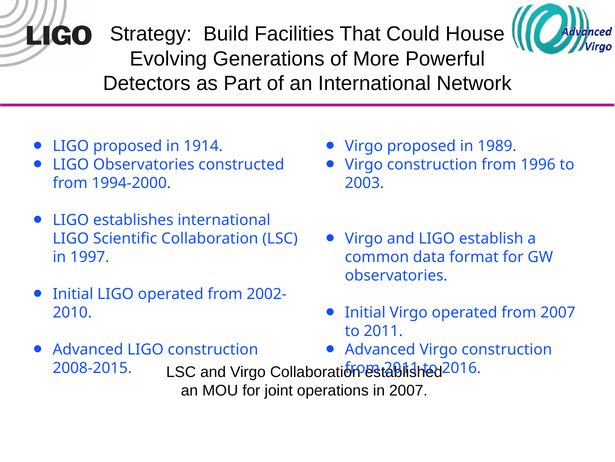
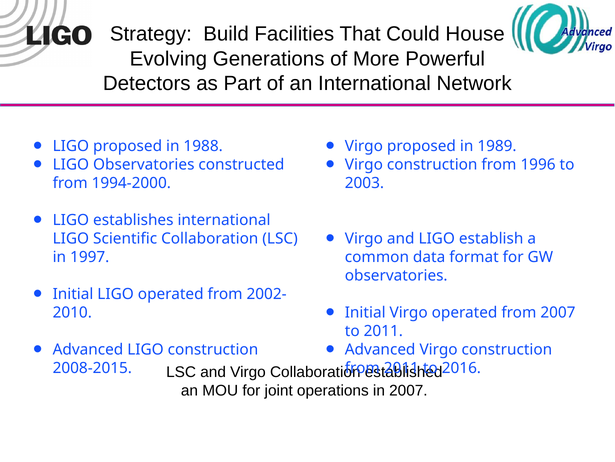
1914: 1914 -> 1988
